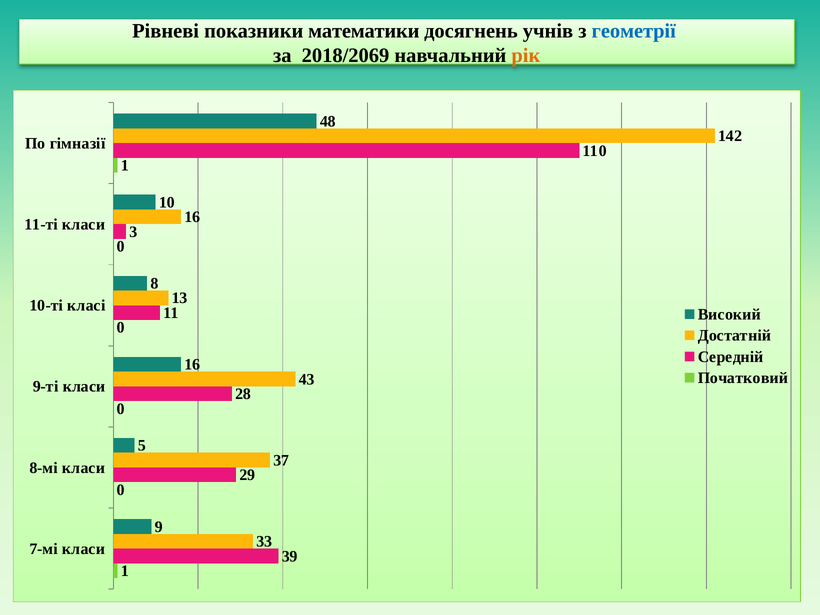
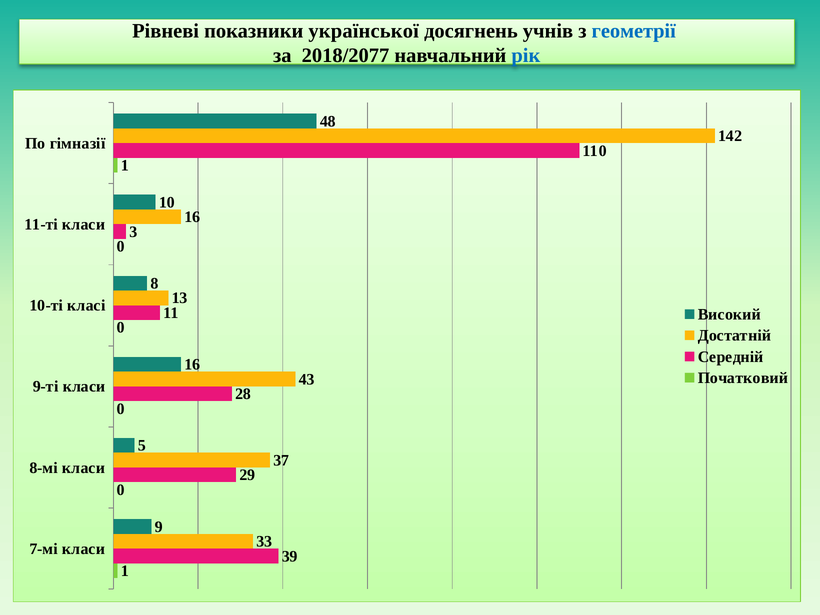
математики: математики -> української
2018/2069: 2018/2069 -> 2018/2077
рік colour: orange -> blue
